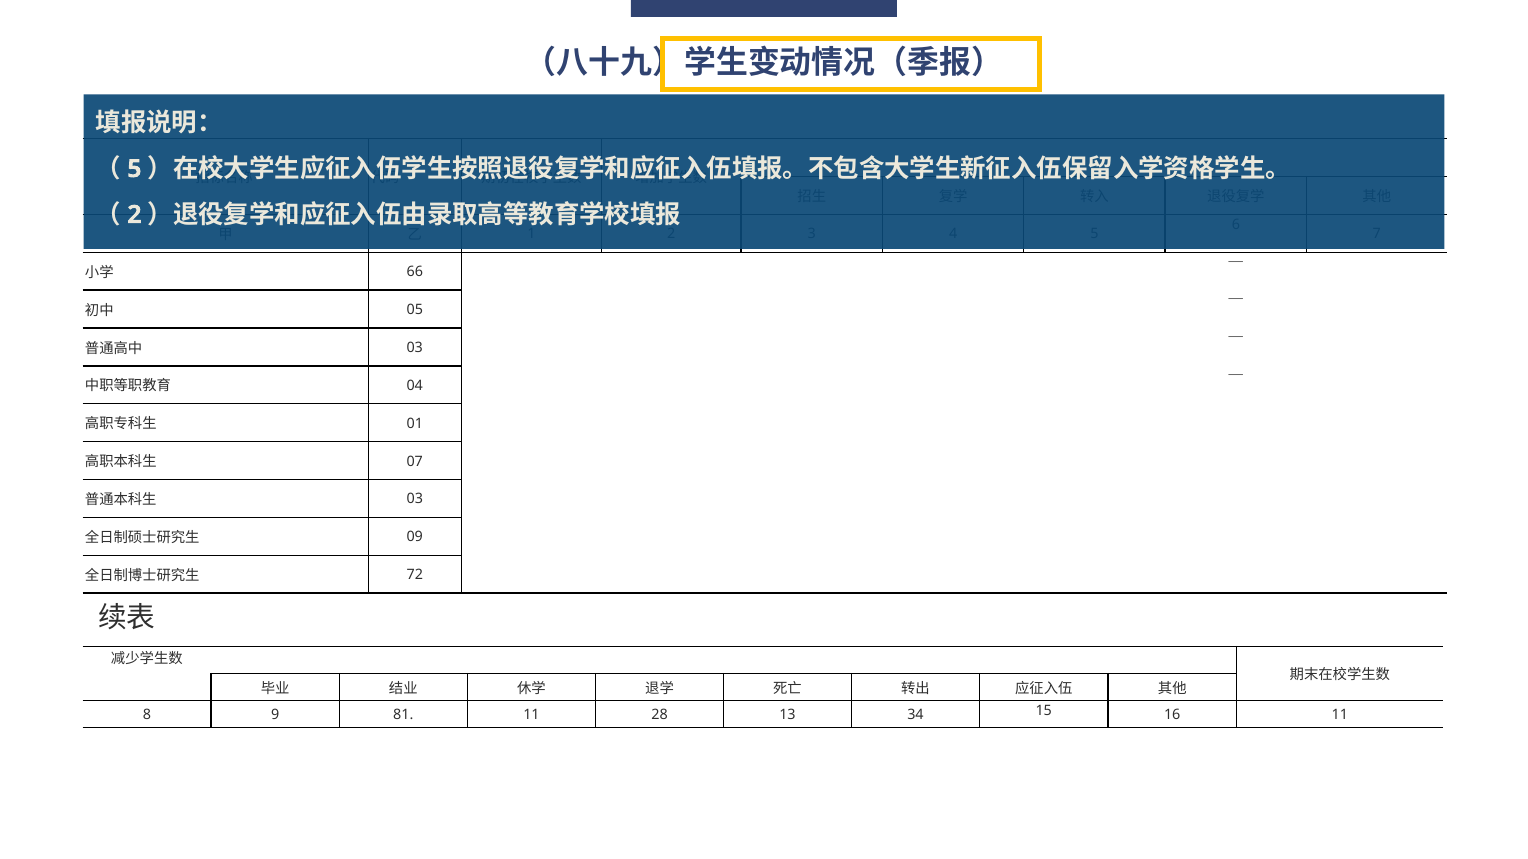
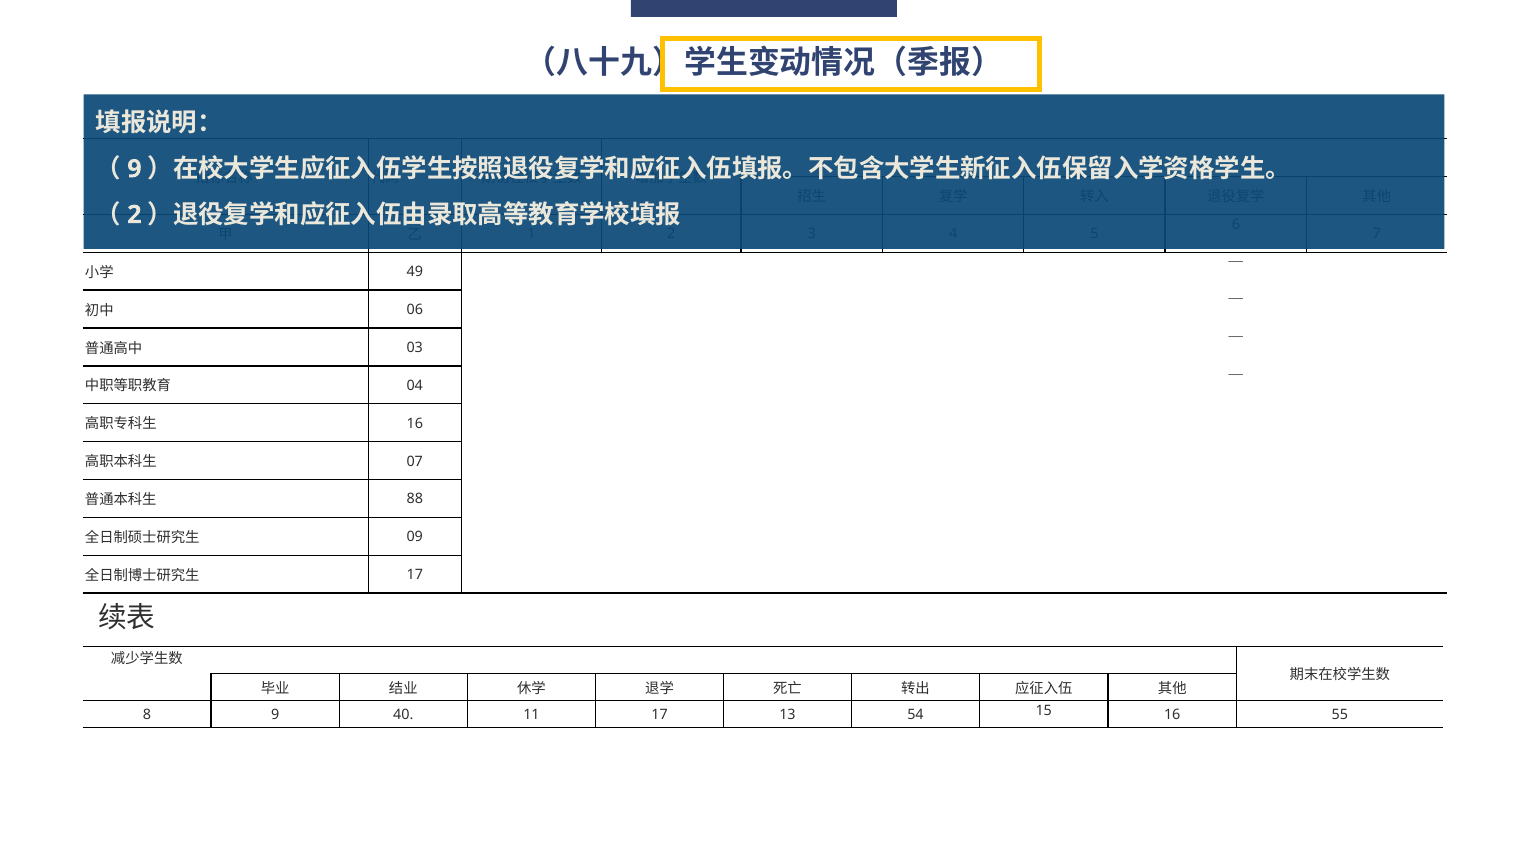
5 at (134, 169): 5 -> 9
66: 66 -> 49
05: 05 -> 06
01 at (415, 424): 01 -> 16
03 at (415, 500): 03 -> 88
72 at (415, 575): 72 -> 17
81: 81 -> 40
11 28: 28 -> 17
34: 34 -> 54
16 11: 11 -> 55
